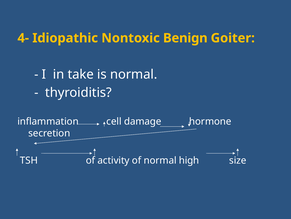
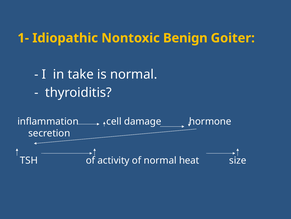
4-: 4- -> 1-
high: high -> heat
